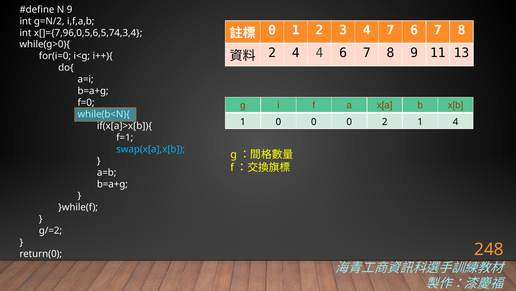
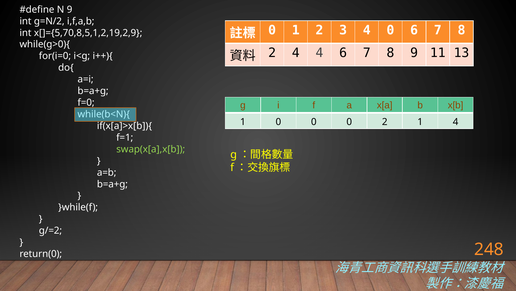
4 7: 7 -> 0
x[]={7,96,0,5,6,5,74,3,4: x[]={7,96,0,5,6,5,74,3,4 -> x[]={5,70,8,5,1,2,19,2,9
swap(x[a],x[b colour: light blue -> light green
